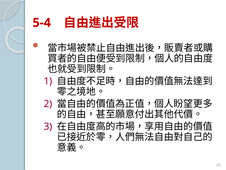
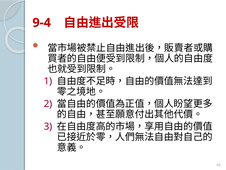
5-4: 5-4 -> 9-4
